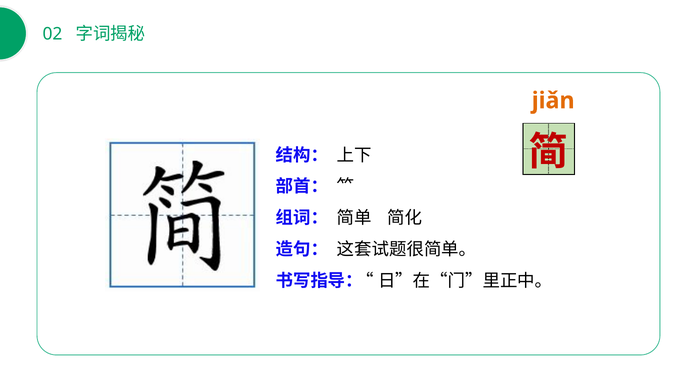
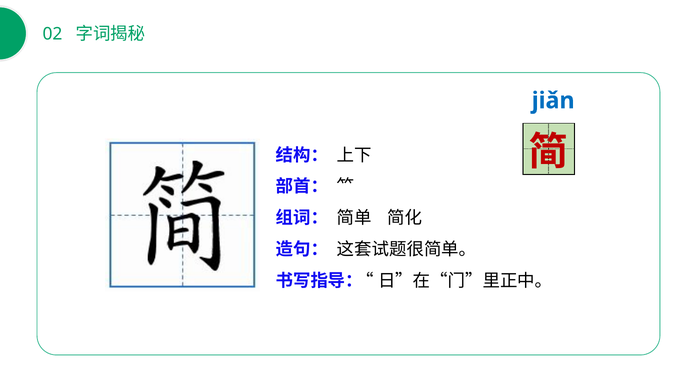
jiǎn colour: orange -> blue
